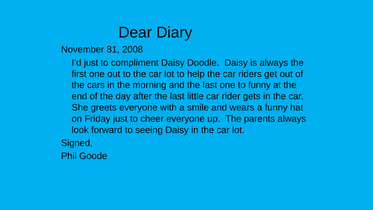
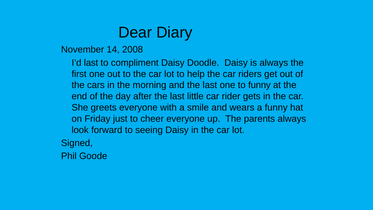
81: 81 -> 14
I’d just: just -> last
